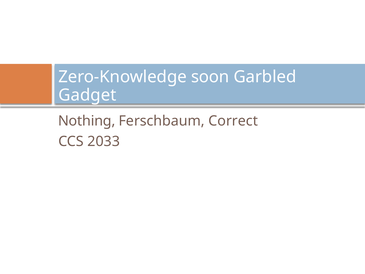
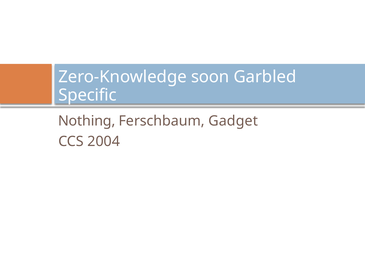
Gadget: Gadget -> Specific
Correct: Correct -> Gadget
2033: 2033 -> 2004
